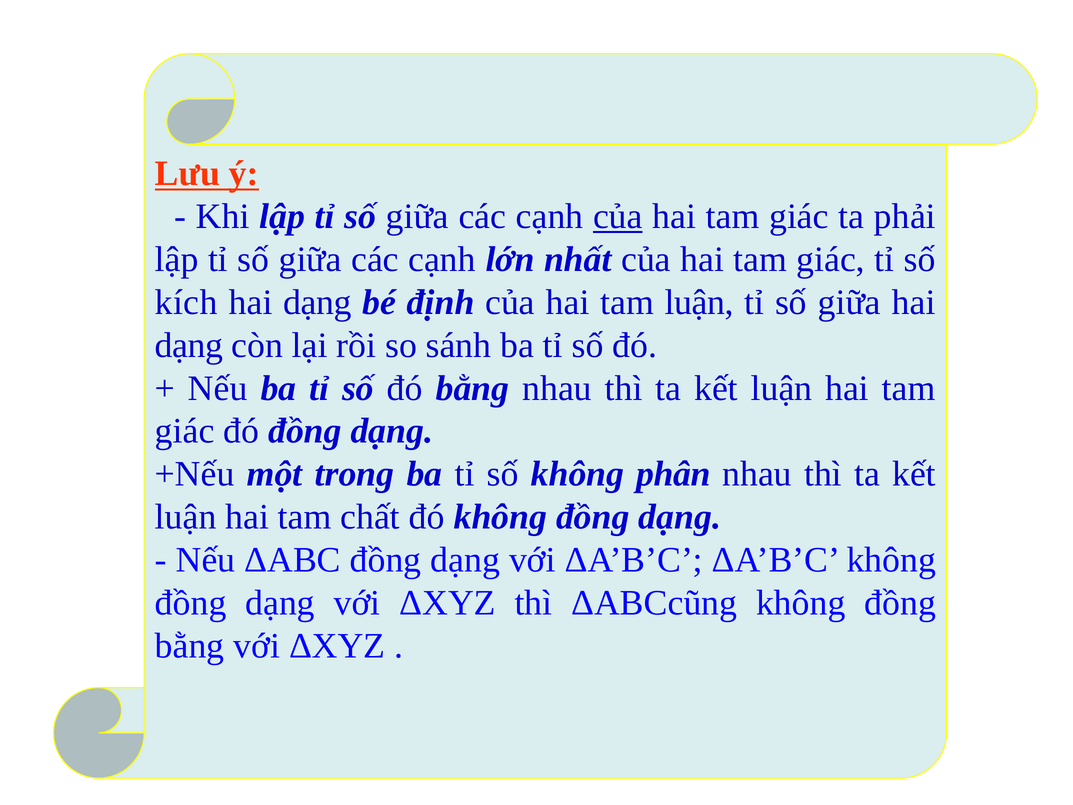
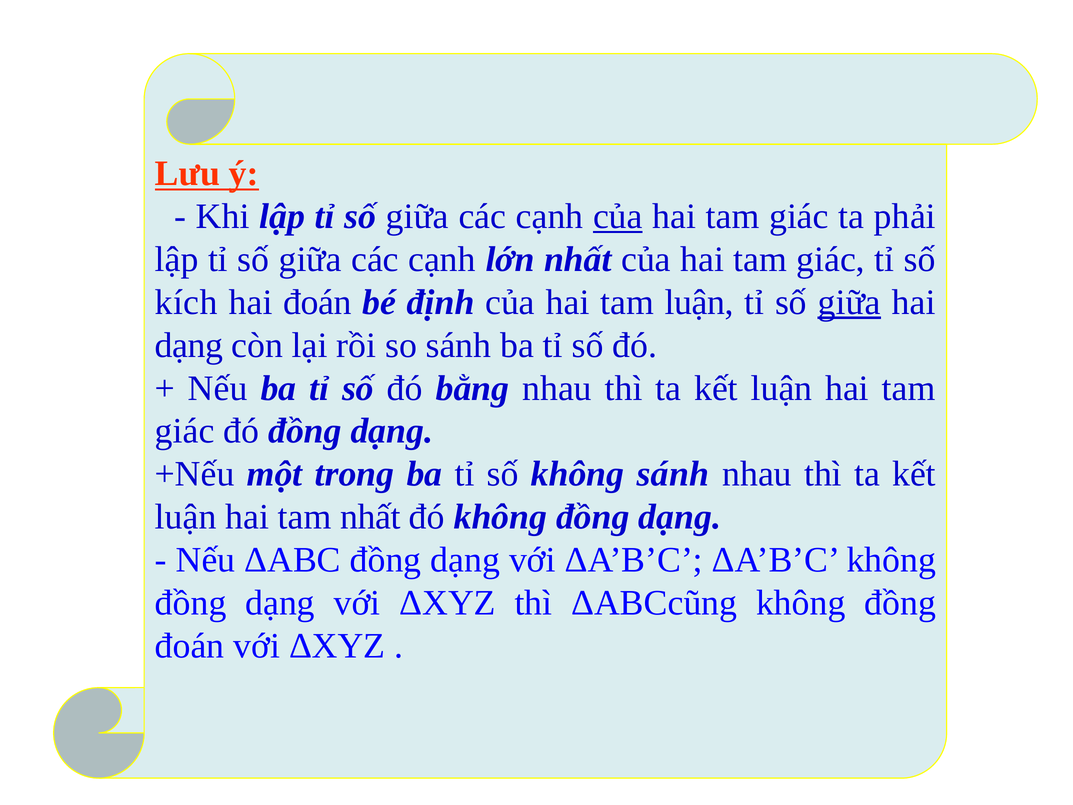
dạng at (317, 302): dạng -> đoán
giữa at (849, 302) underline: none -> present
không phân: phân -> sánh
tam chất: chất -> nhất
bằng at (190, 646): bằng -> đoán
